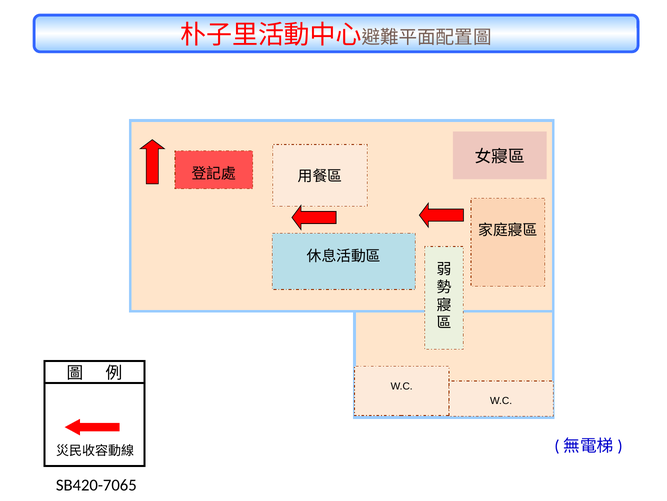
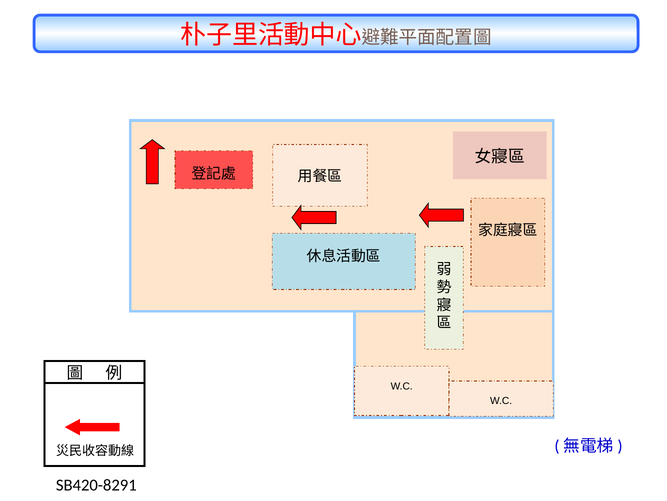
SB420-7065: SB420-7065 -> SB420-8291
